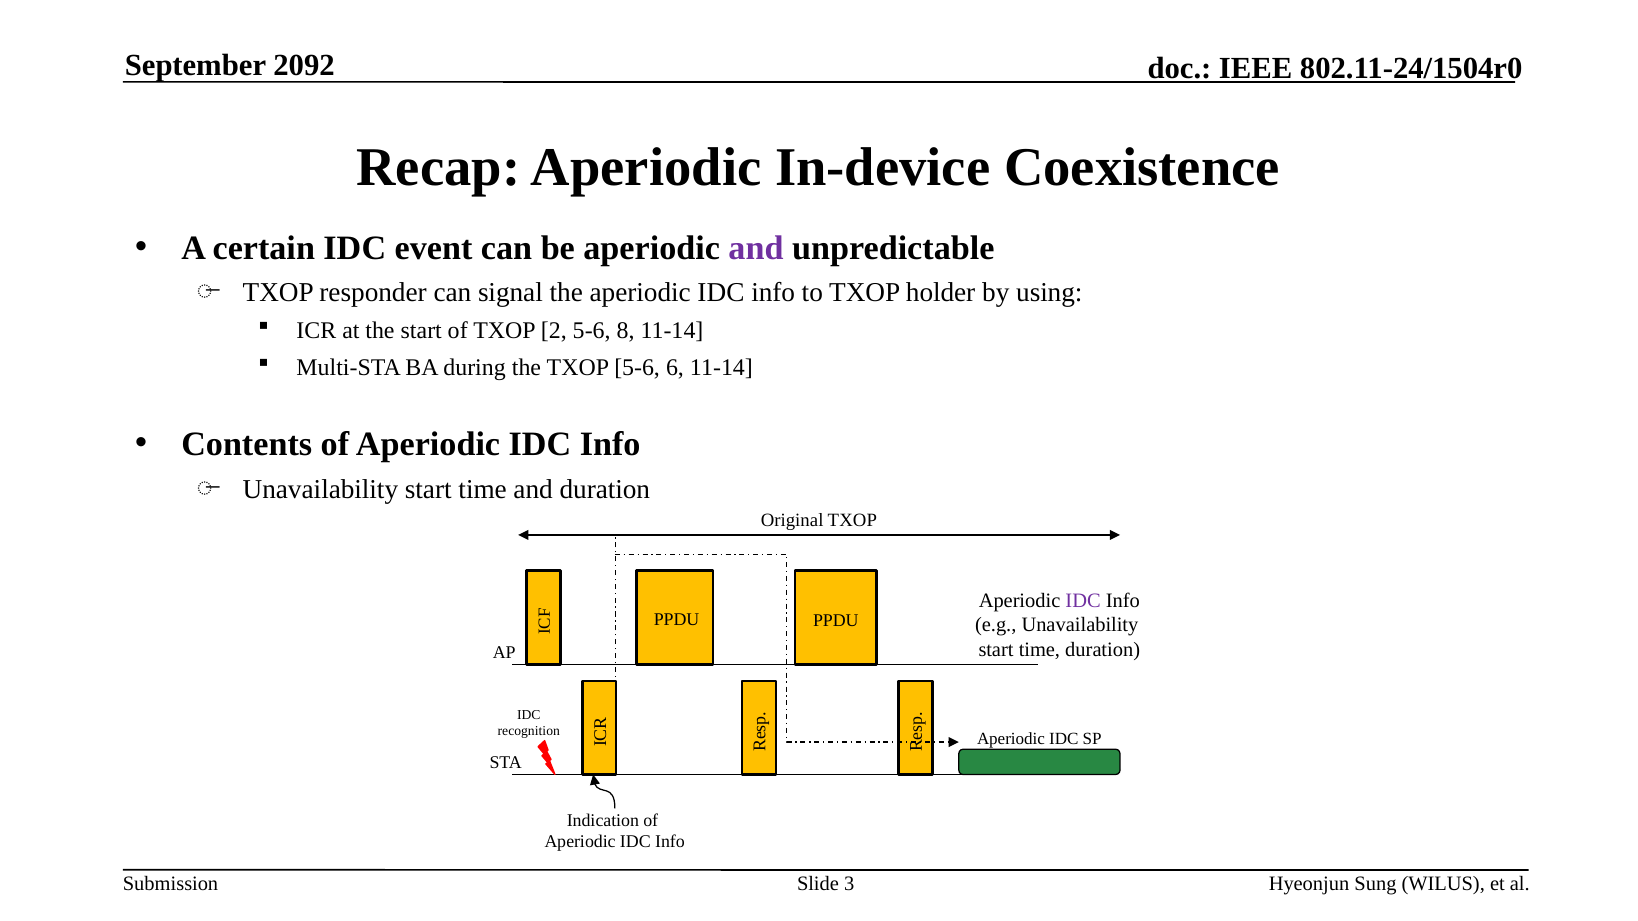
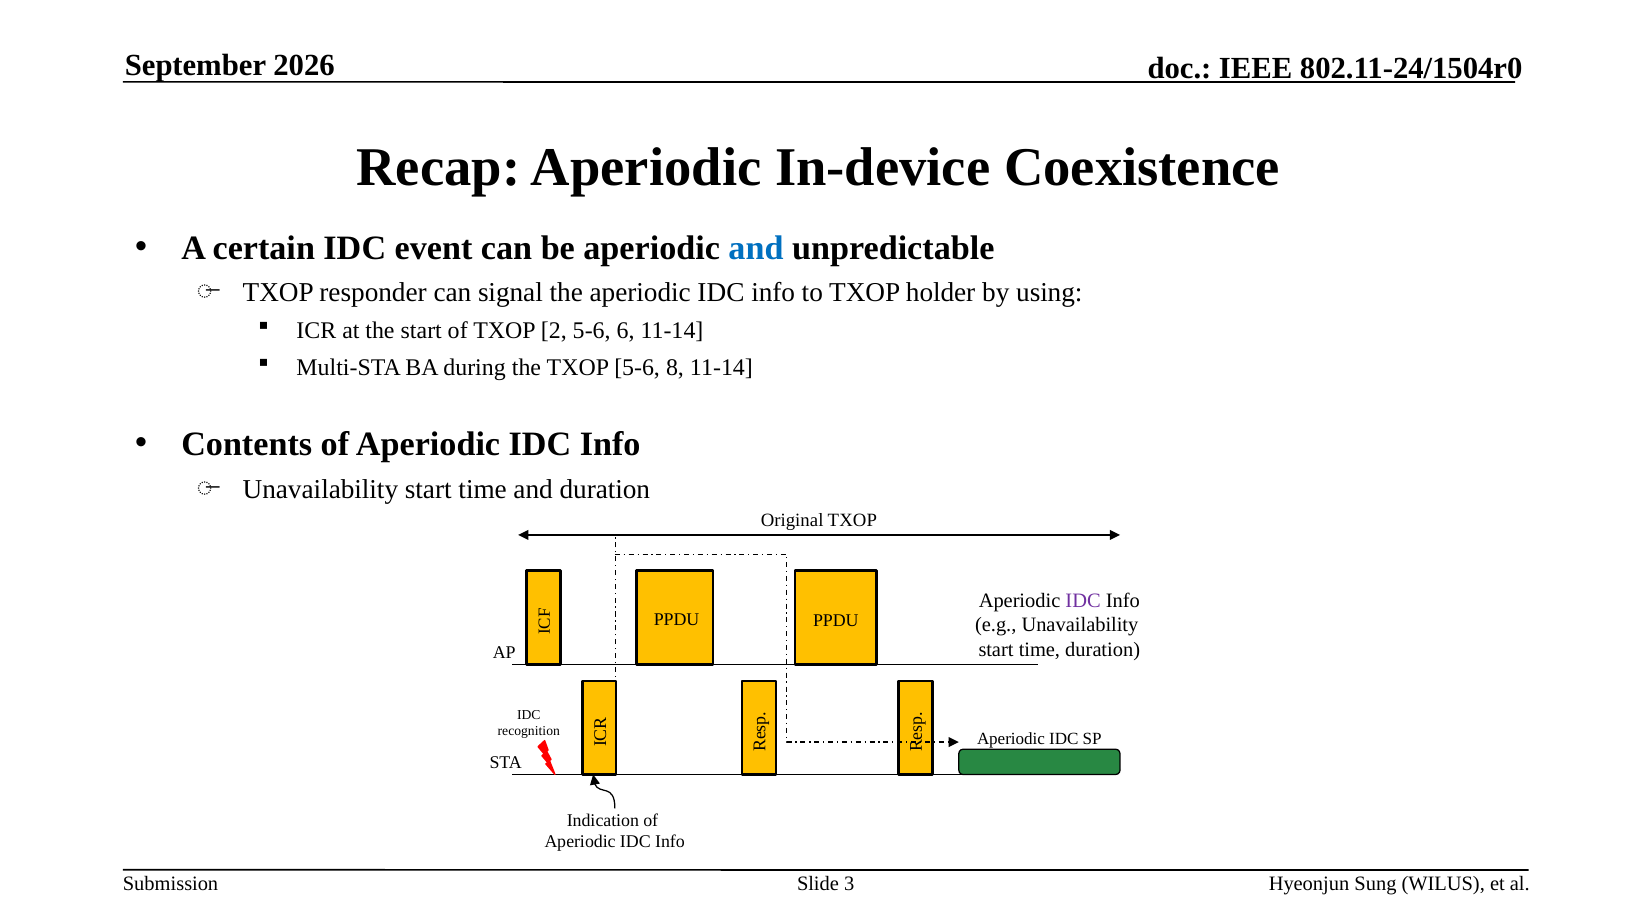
2092: 2092 -> 2026
and at (756, 248) colour: purple -> blue
8: 8 -> 6
6: 6 -> 8
